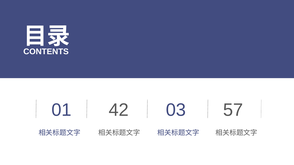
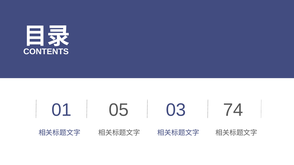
42: 42 -> 05
57: 57 -> 74
